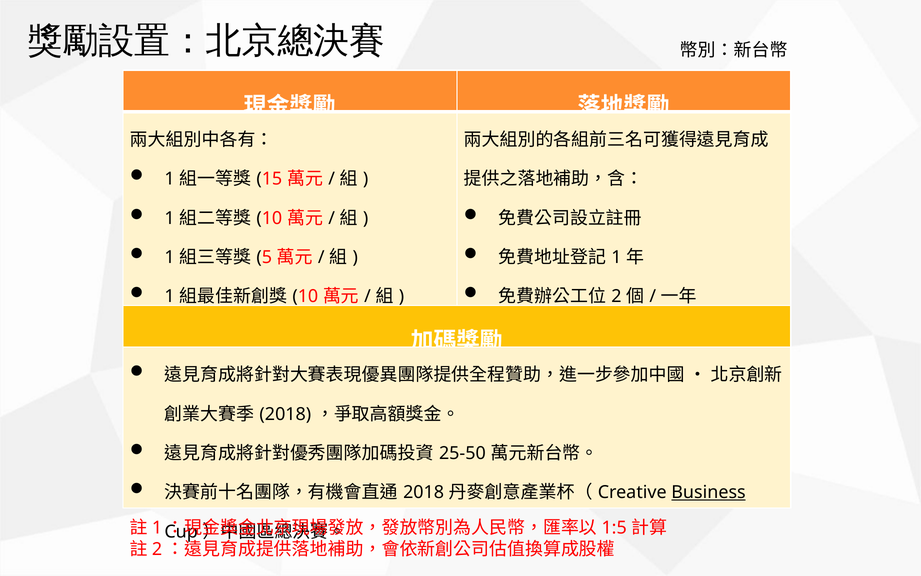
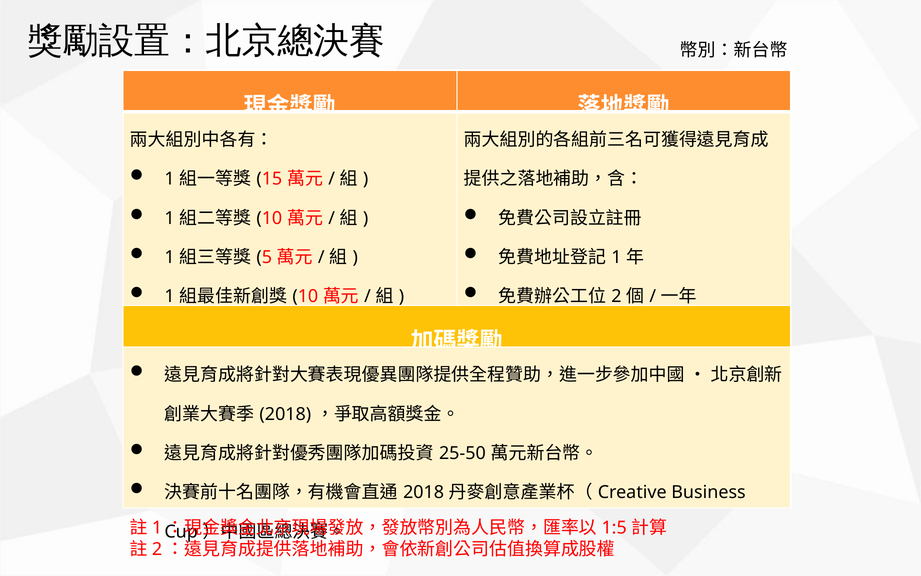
Business underline: present -> none
